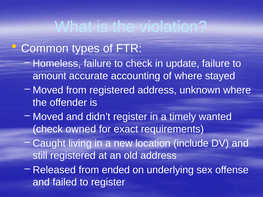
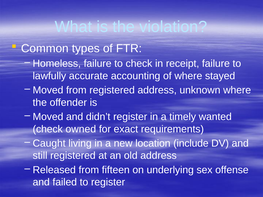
update: update -> receipt
amount: amount -> lawfully
ended: ended -> fifteen
